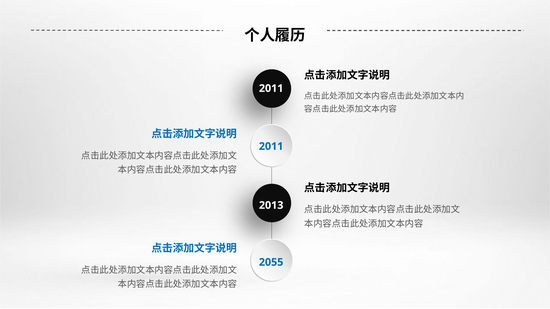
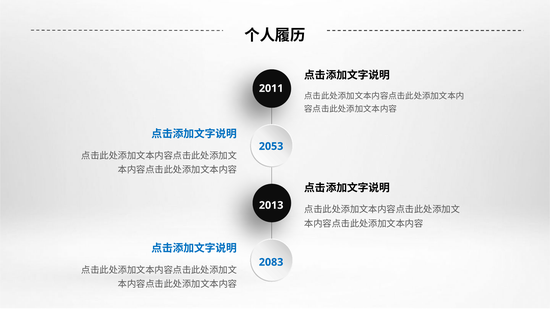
2011 at (271, 147): 2011 -> 2053
2055: 2055 -> 2083
